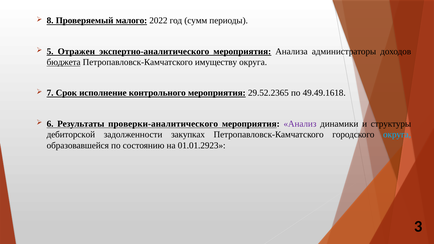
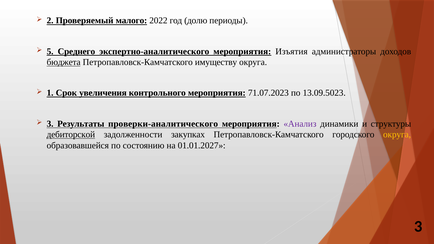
8: 8 -> 2
сумм: сумм -> долю
Отражен: Отражен -> Среднего
Анализа: Анализа -> Изъятия
7: 7 -> 1
исполнение: исполнение -> увеличения
29.52.2365: 29.52.2365 -> 71.07.2023
49.49.1618: 49.49.1618 -> 13.09.5023
6 at (50, 124): 6 -> 3
дебиторской underline: none -> present
округа at (397, 135) colour: light blue -> yellow
01.01.2923: 01.01.2923 -> 01.01.2027
